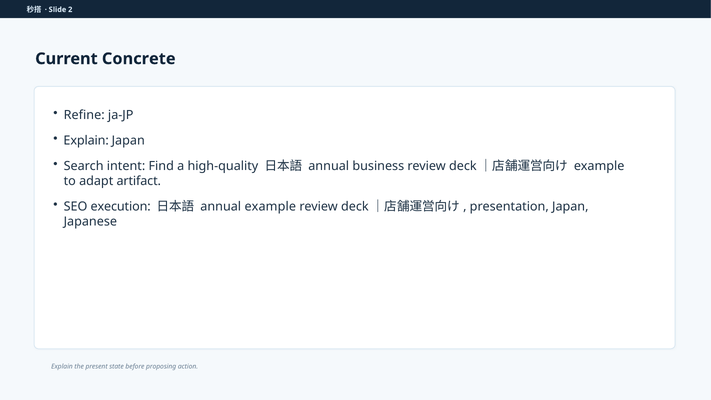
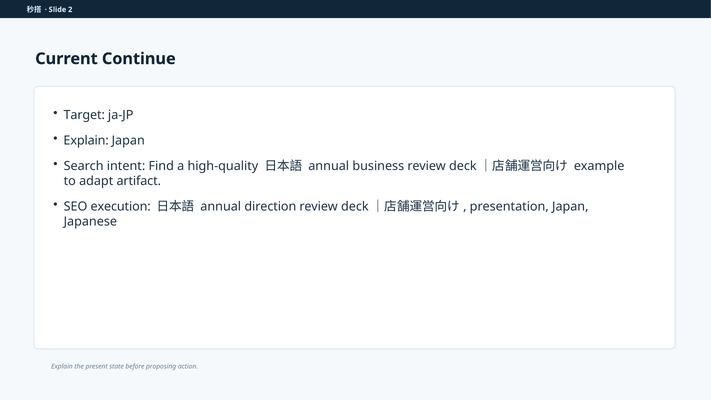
Concrete: Concrete -> Continue
Refine: Refine -> Target
annual example: example -> direction
